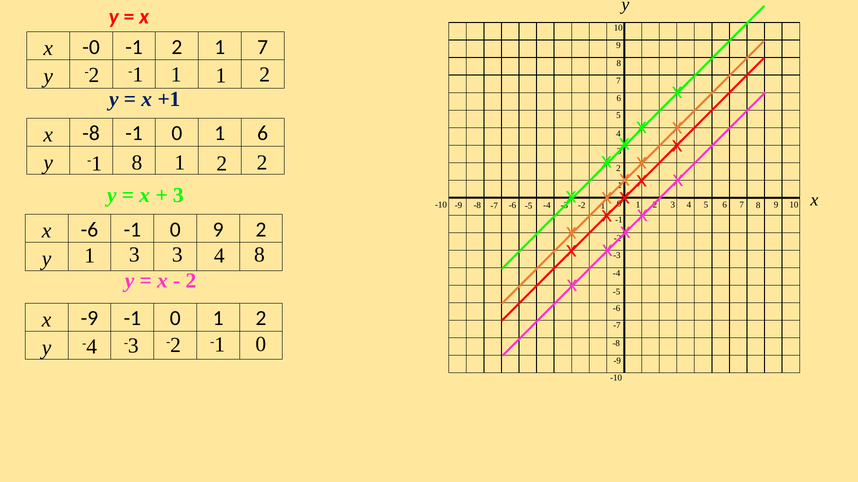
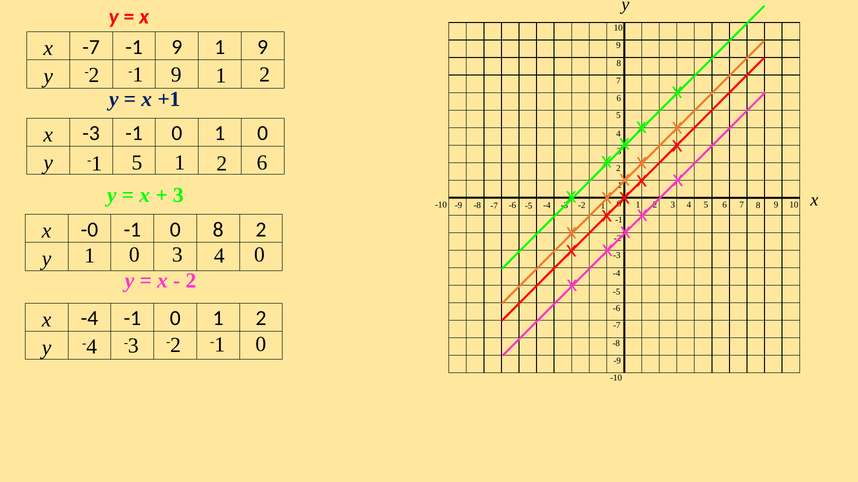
x -0: -0 -> -7
2 at (177, 47): 2 -> 9
1 7: 7 -> 9
-2 -1 1: 1 -> 9
x -8: -8 -> -3
0 1 6: 6 -> 0
-1 8: 8 -> 5
2 2: 2 -> 6
x -6: -6 -> -0
0 9: 9 -> 8
3 at (134, 255): 3 -> 0
4 8: 8 -> 0
x -9: -9 -> -4
